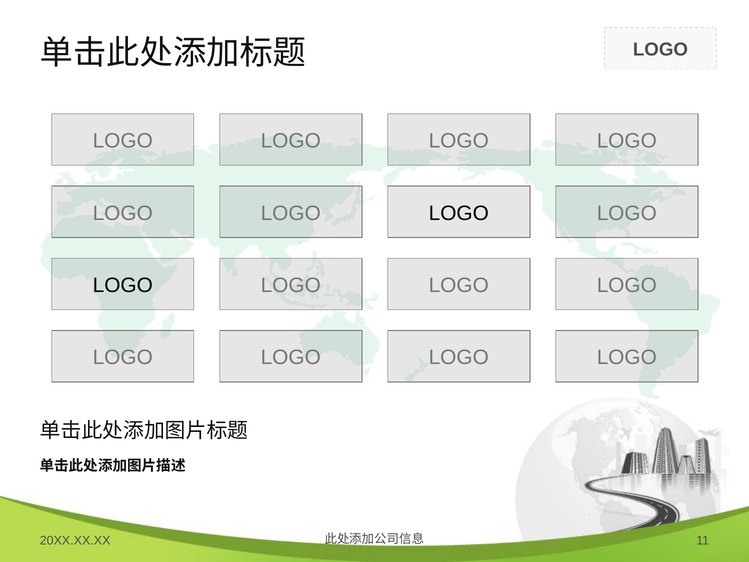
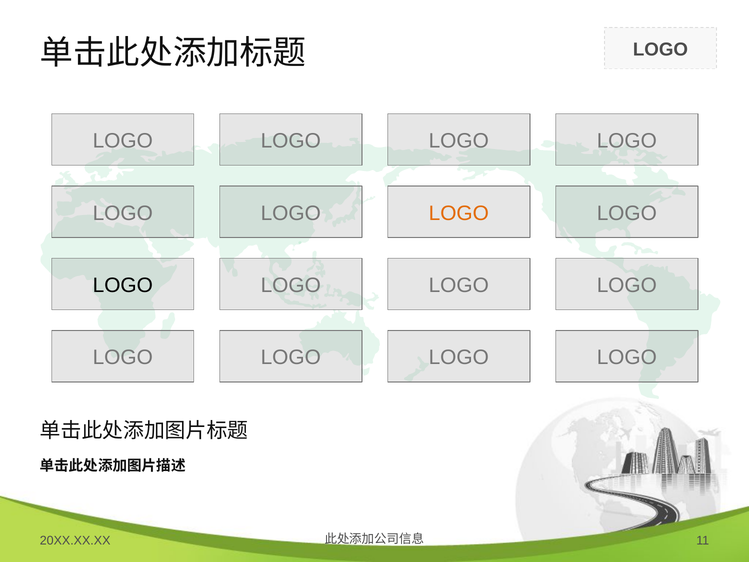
LOGO at (459, 213) colour: black -> orange
